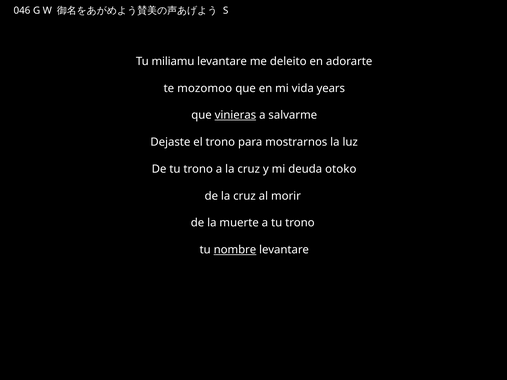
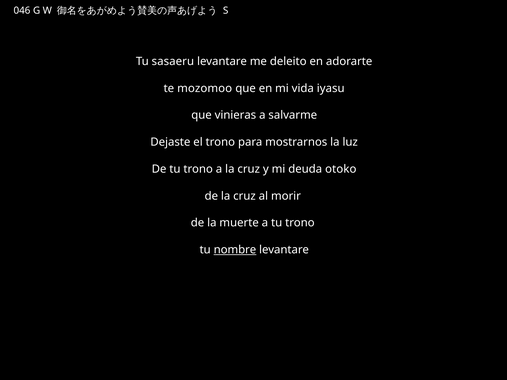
miliamu: miliamu -> sasaeru
years: years -> iyasu
vinieras underline: present -> none
